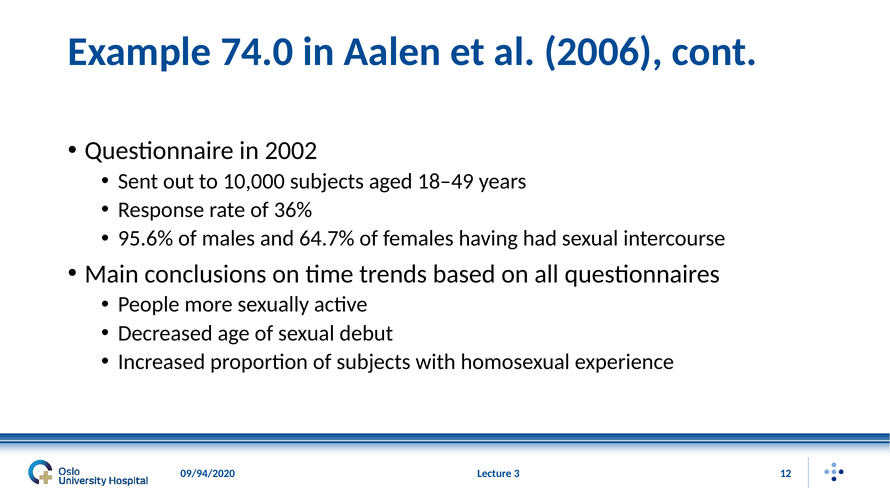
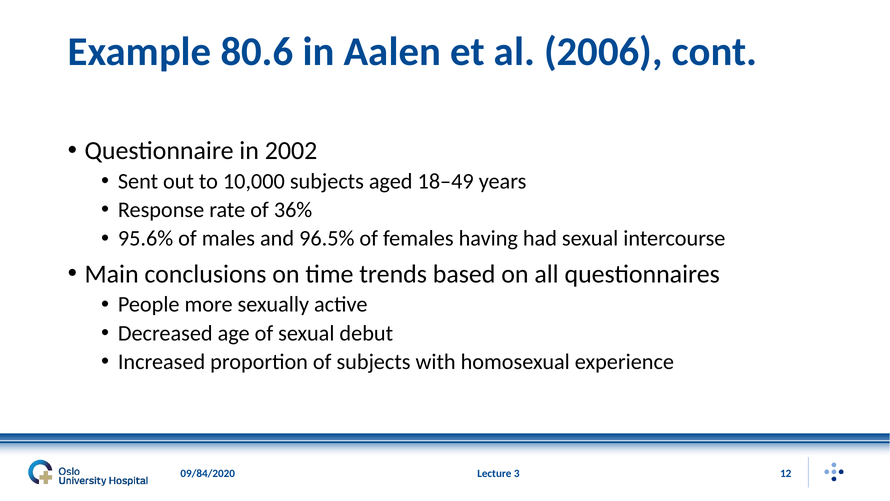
74.0: 74.0 -> 80.6
64.7%: 64.7% -> 96.5%
09/94/2020: 09/94/2020 -> 09/84/2020
